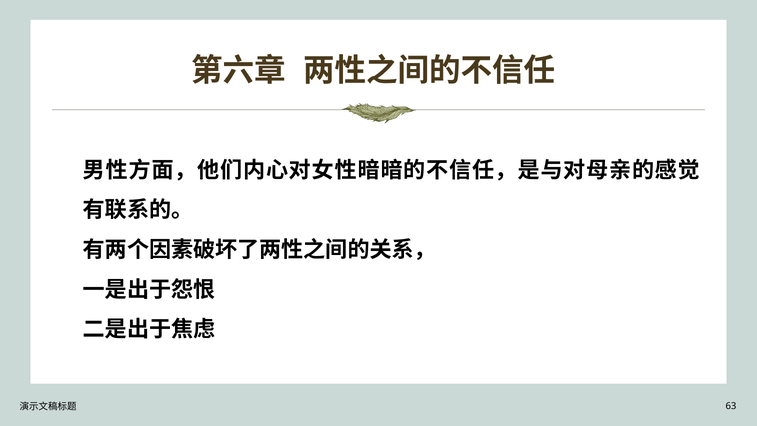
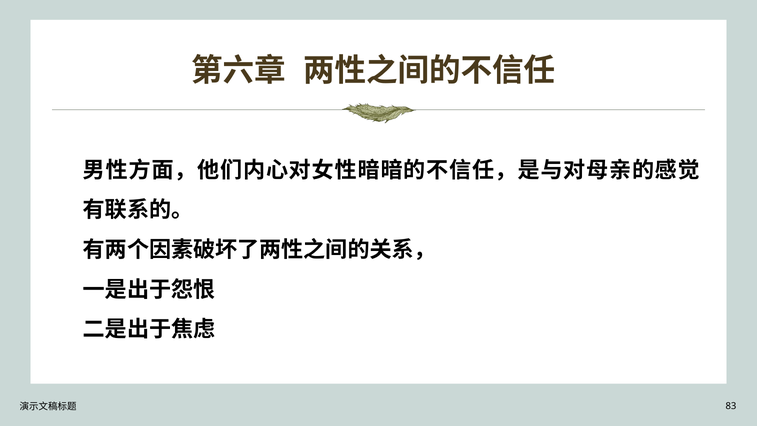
63: 63 -> 83
